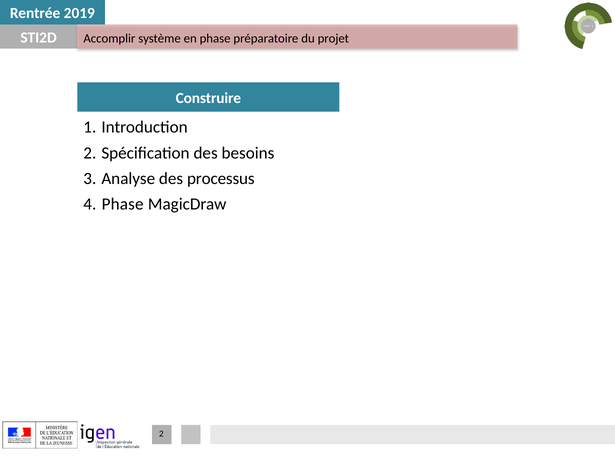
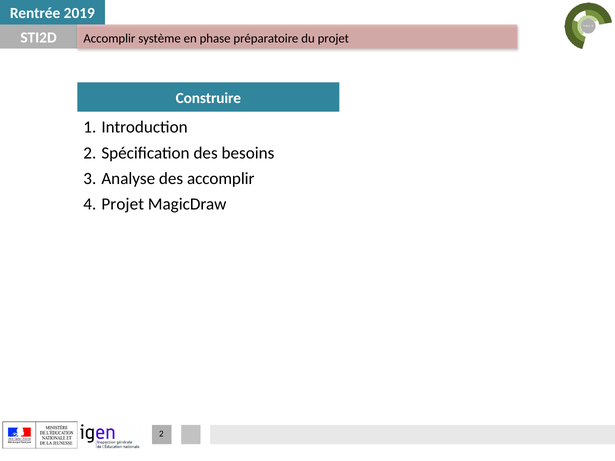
des processus: processus -> accomplir
Phase at (123, 204): Phase -> Projet
